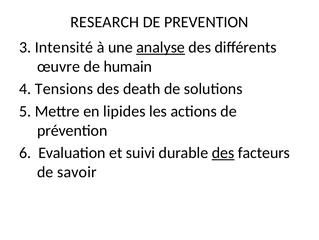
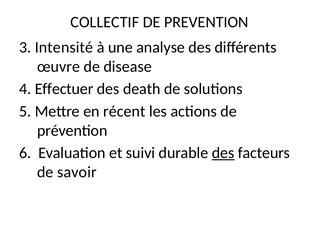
RESEARCH: RESEARCH -> COLLECTIF
analyse underline: present -> none
humain: humain -> disease
Tensions: Tensions -> Effectuer
lipides: lipides -> récent
